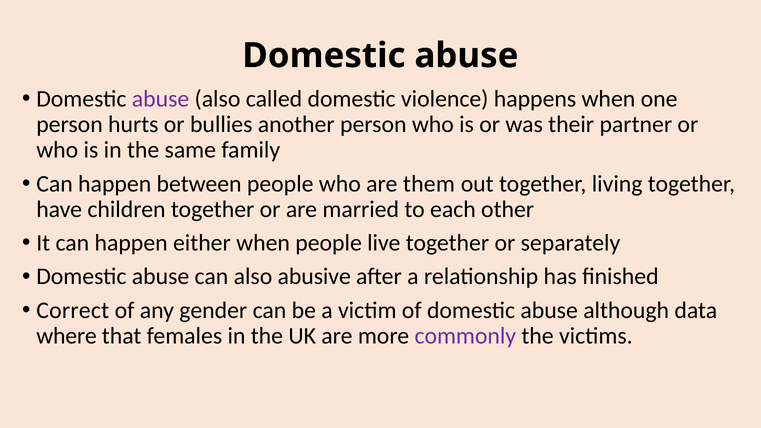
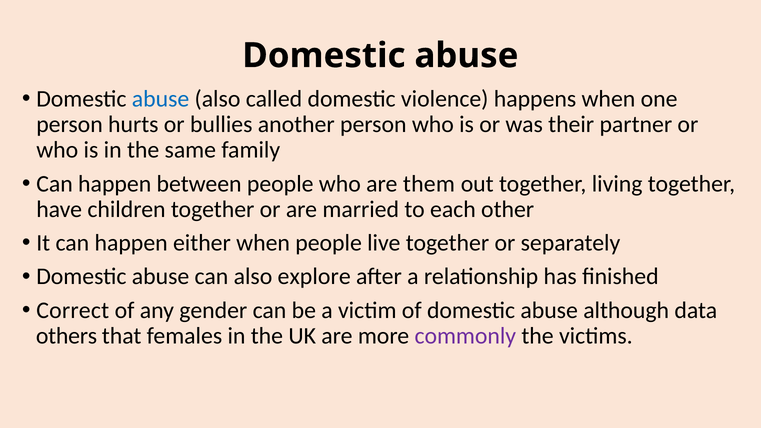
abuse at (161, 99) colour: purple -> blue
abusive: abusive -> explore
where: where -> others
